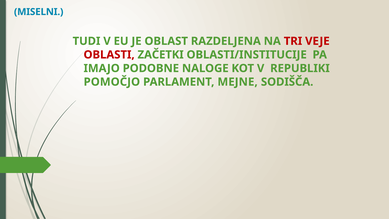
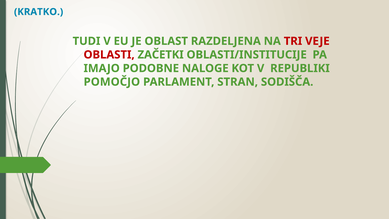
MISELNI: MISELNI -> KRATKO
MEJNE: MEJNE -> STRAN
